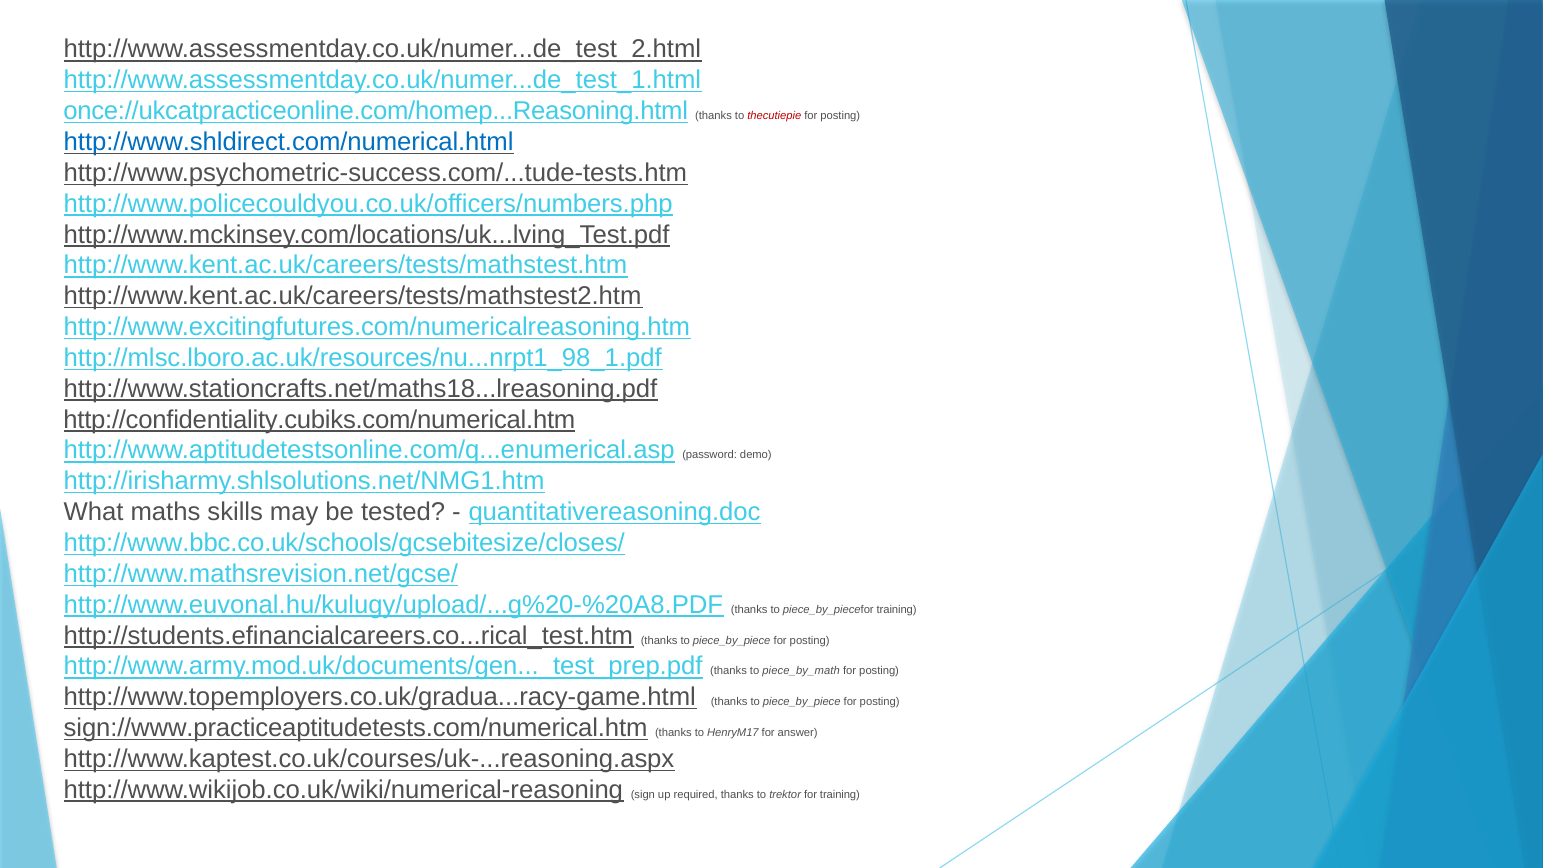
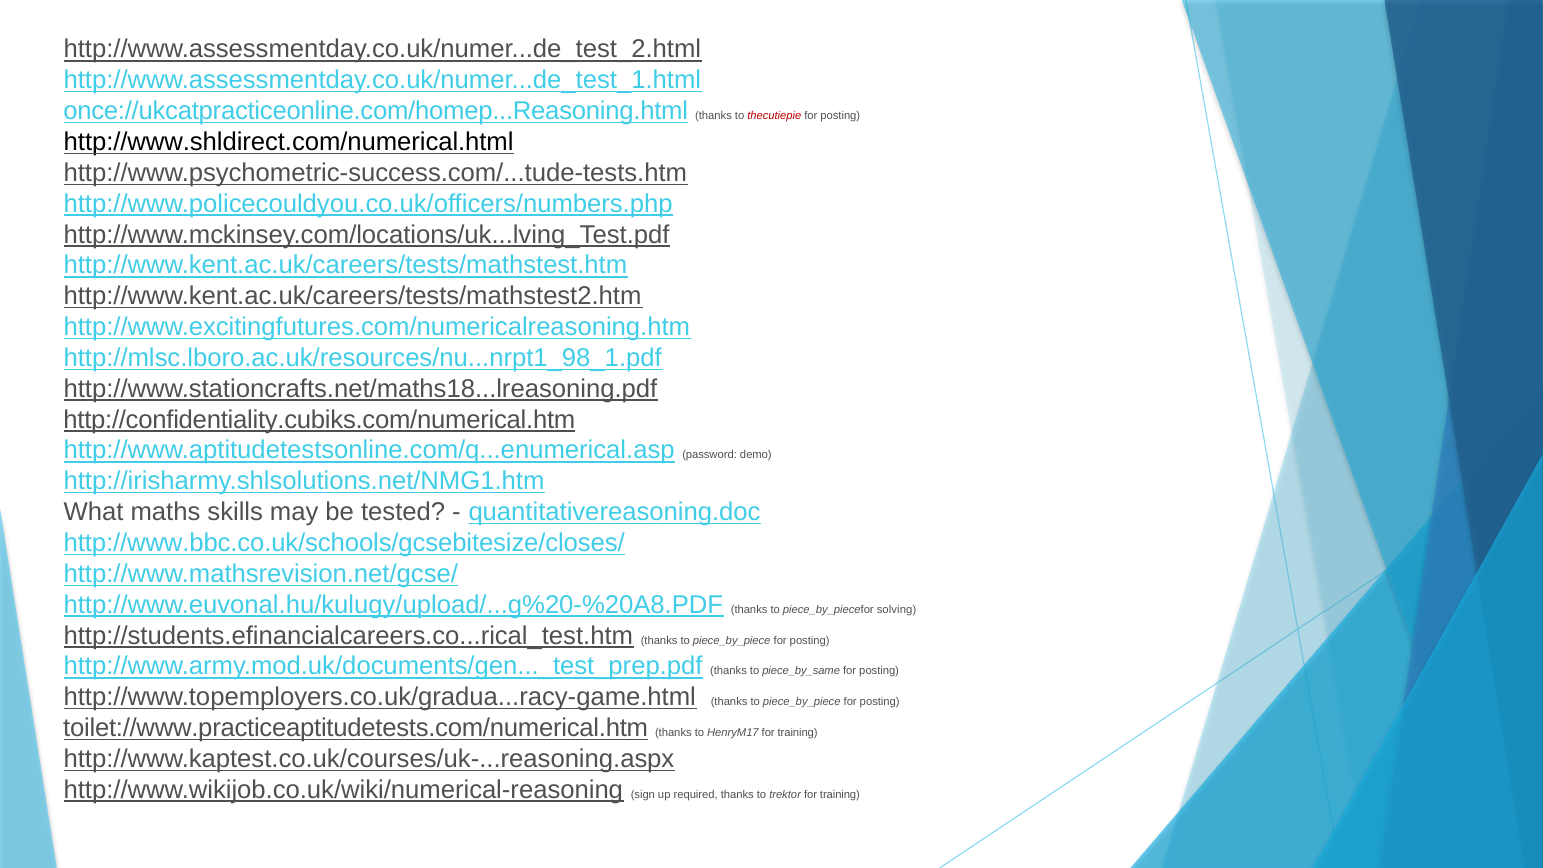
http://www.shldirect.com/numerical.html colour: blue -> black
piece_by_piecefor training: training -> solving
piece_by_math: piece_by_math -> piece_by_same
sign://www.practiceaptitudetests.com/numerical.htm: sign://www.practiceaptitudetests.com/numerical.htm -> toilet://www.practiceaptitudetests.com/numerical.htm
HenryM17 for answer: answer -> training
